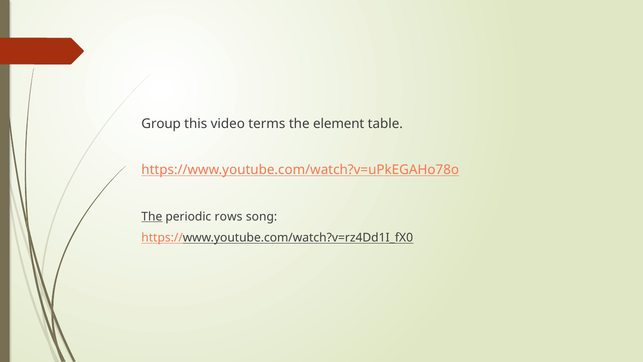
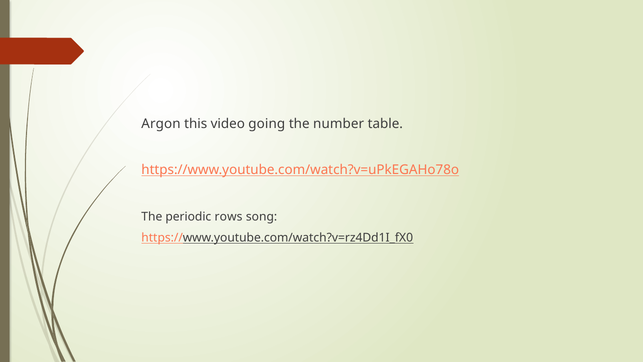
Group: Group -> Argon
terms: terms -> going
element: element -> number
The at (152, 216) underline: present -> none
